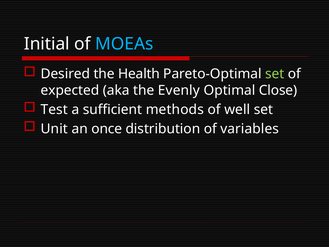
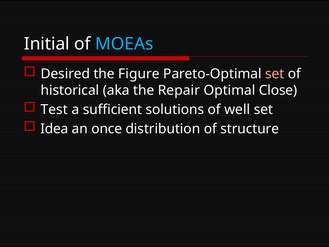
Health: Health -> Figure
set at (275, 74) colour: light green -> pink
expected: expected -> historical
Evenly: Evenly -> Repair
methods: methods -> solutions
Unit: Unit -> Idea
variables: variables -> structure
